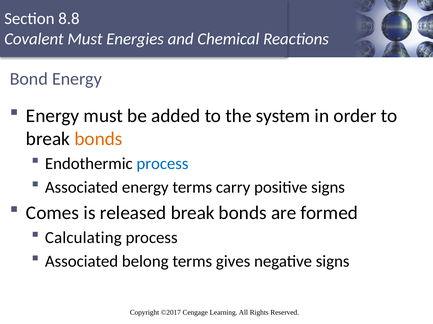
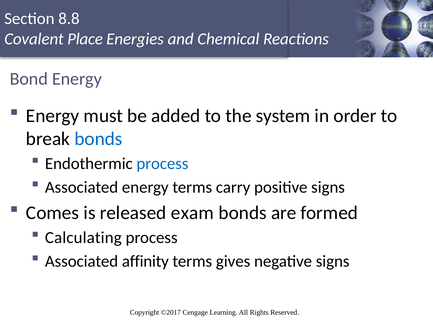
Must at (85, 39): Must -> Place
bonds at (98, 139) colour: orange -> blue
released break: break -> exam
belong: belong -> affinity
